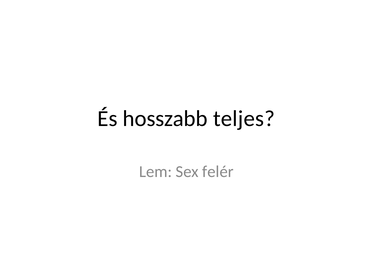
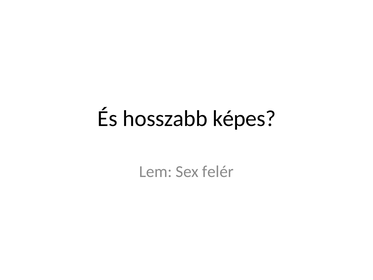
teljes: teljes -> képes
